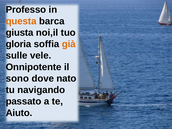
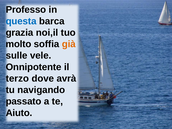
questa colour: orange -> blue
giusta: giusta -> grazia
gloria: gloria -> molto
sono: sono -> terzo
nato: nato -> avrà
